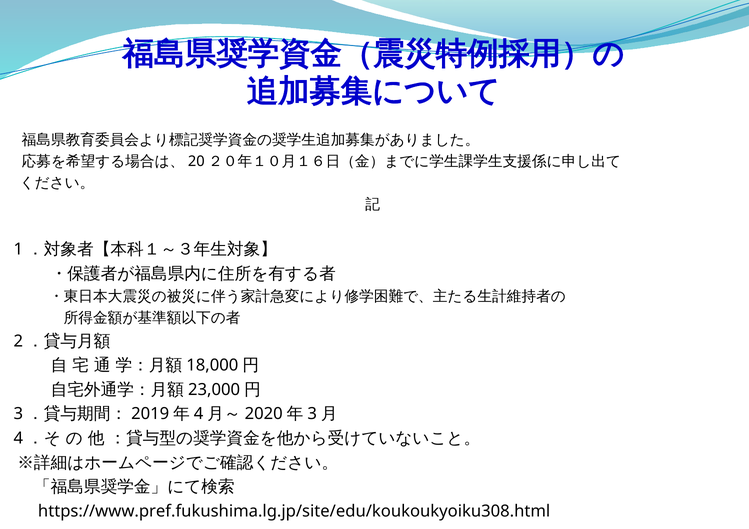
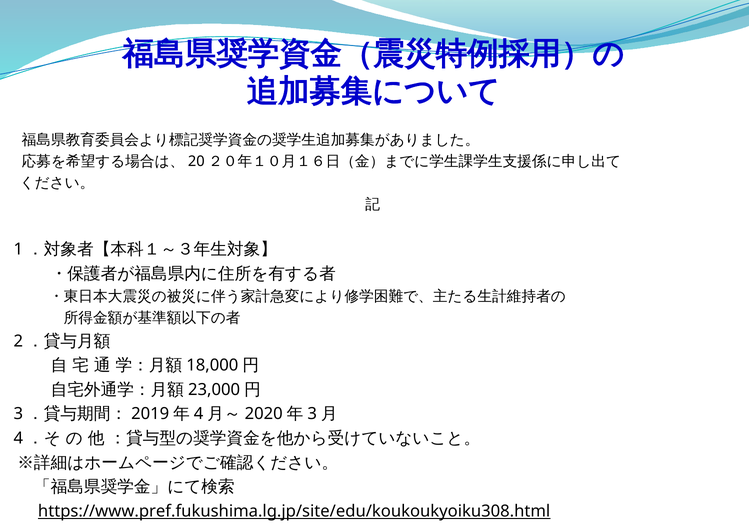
https://www.pref.fukushima.lg.jp/site/edu/koukoukyoiku308.html underline: none -> present
